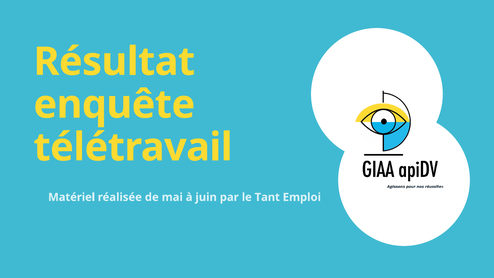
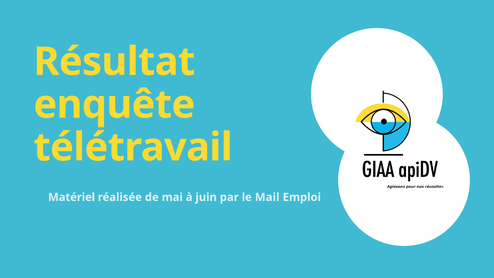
Tant: Tant -> Mail
